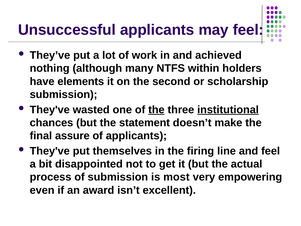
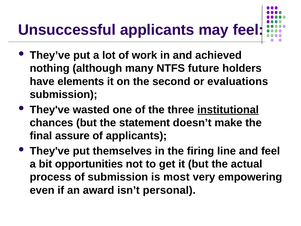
within: within -> future
scholarship: scholarship -> evaluations
the at (156, 110) underline: present -> none
disappointed: disappointed -> opportunities
excellent: excellent -> personal
